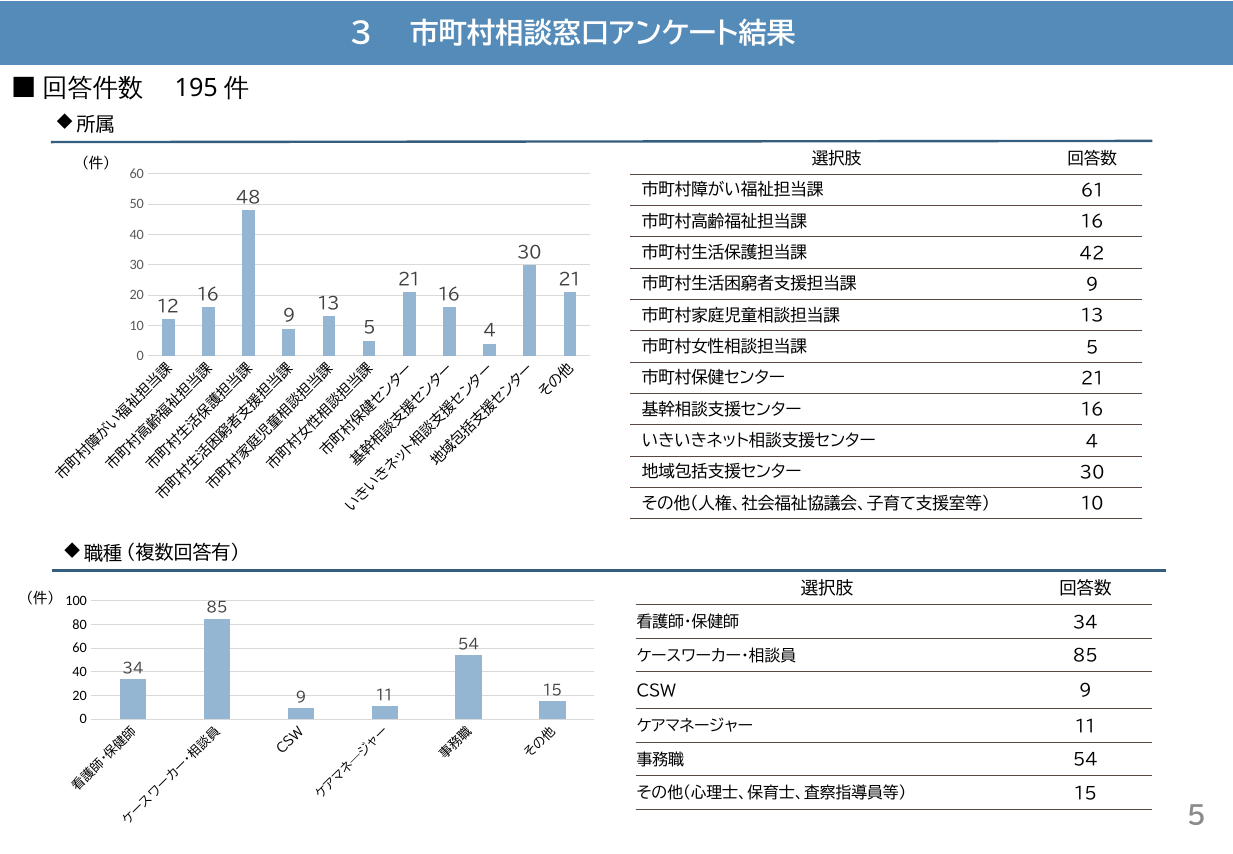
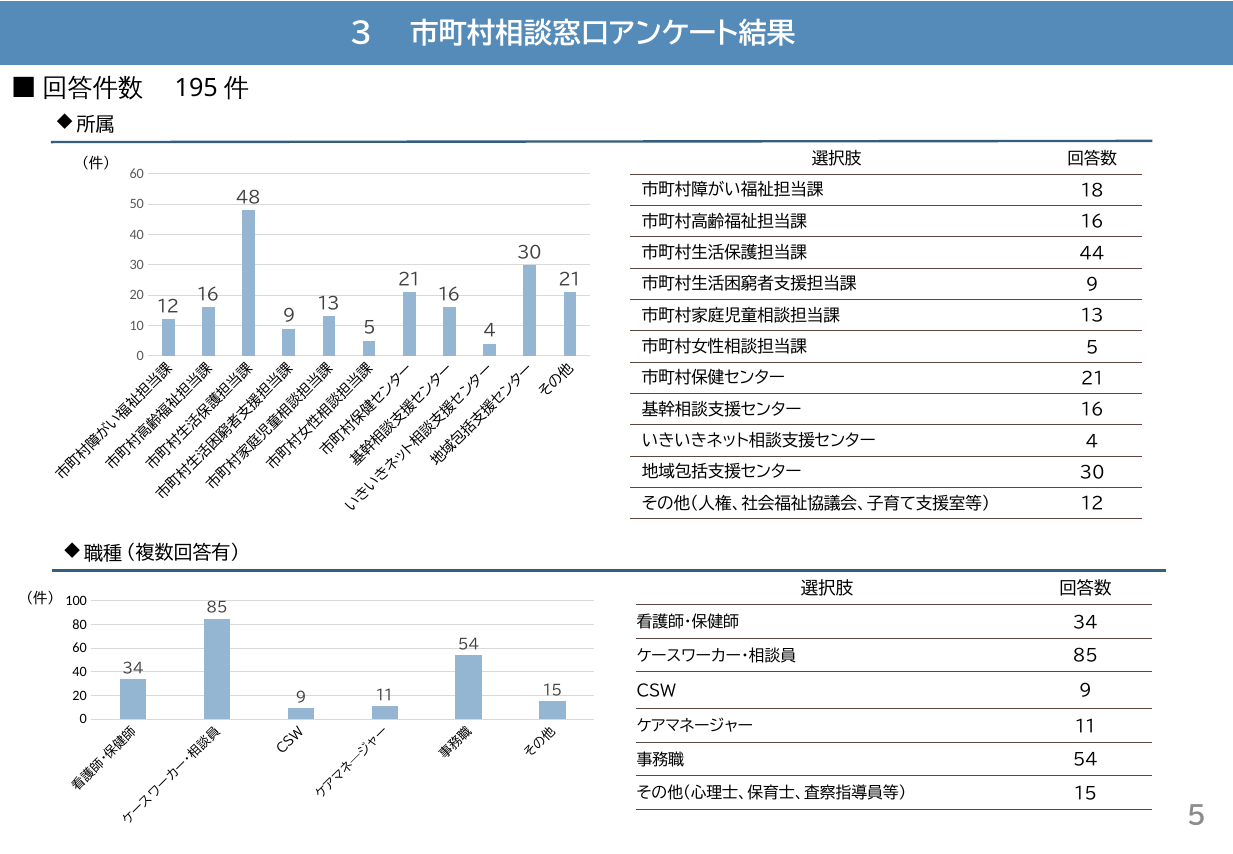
61: 61 -> 18
42: 42 -> 44
10 at (1092, 504): 10 -> 12
